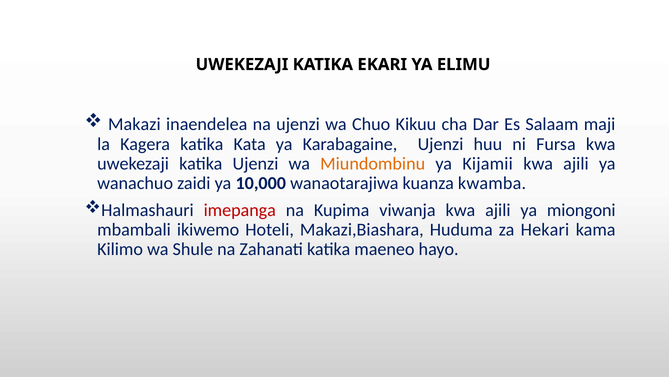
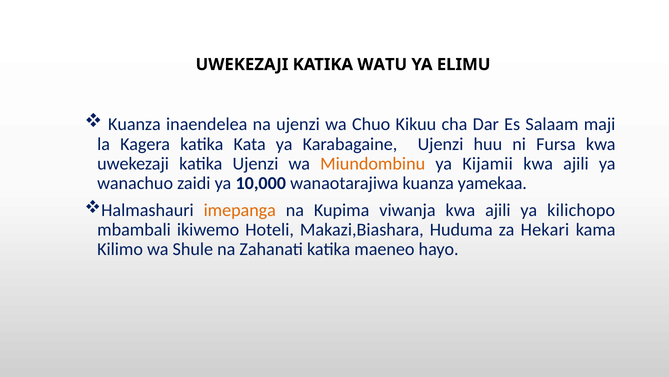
EKARI: EKARI -> WATU
Makazi at (134, 124): Makazi -> Kuanza
kwamba: kwamba -> yamekaa
imepanga colour: red -> orange
miongoni: miongoni -> kilichopo
